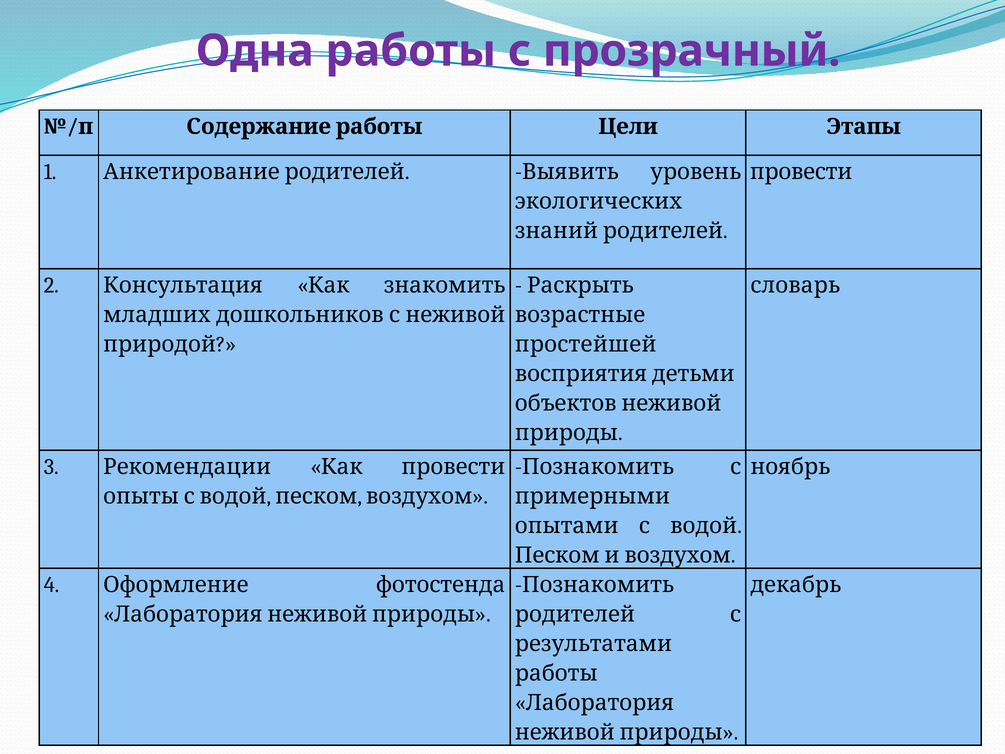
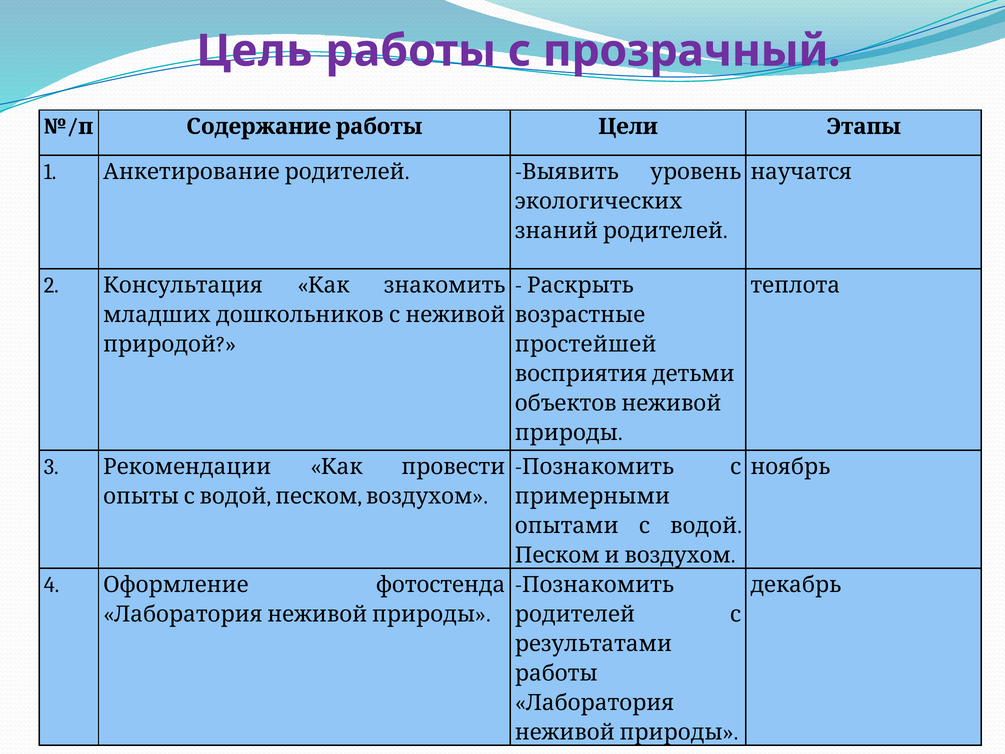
Одна: Одна -> Цель
провести at (801, 172): провести -> научатся
словарь: словарь -> теплота
